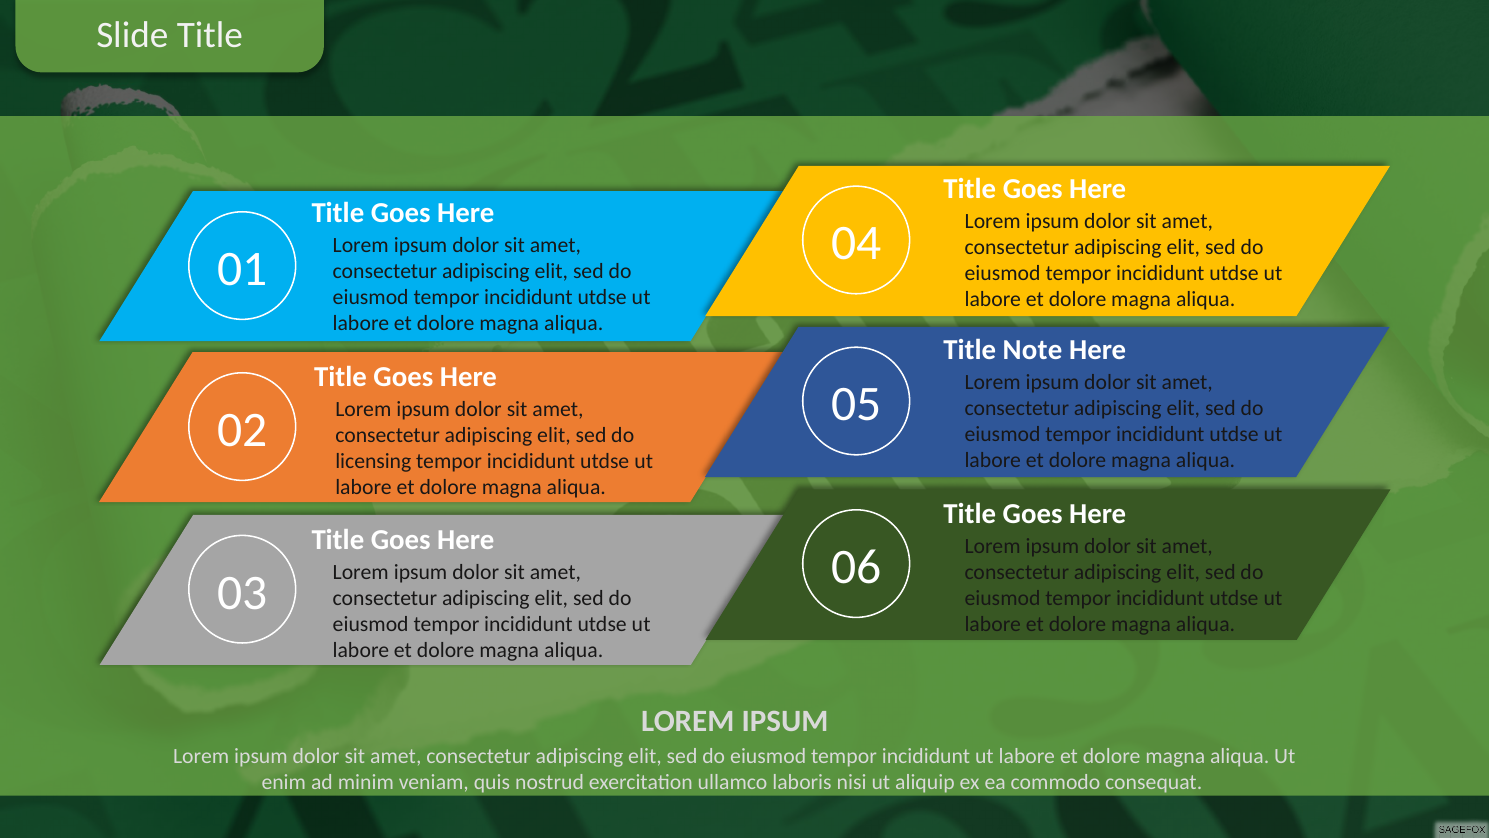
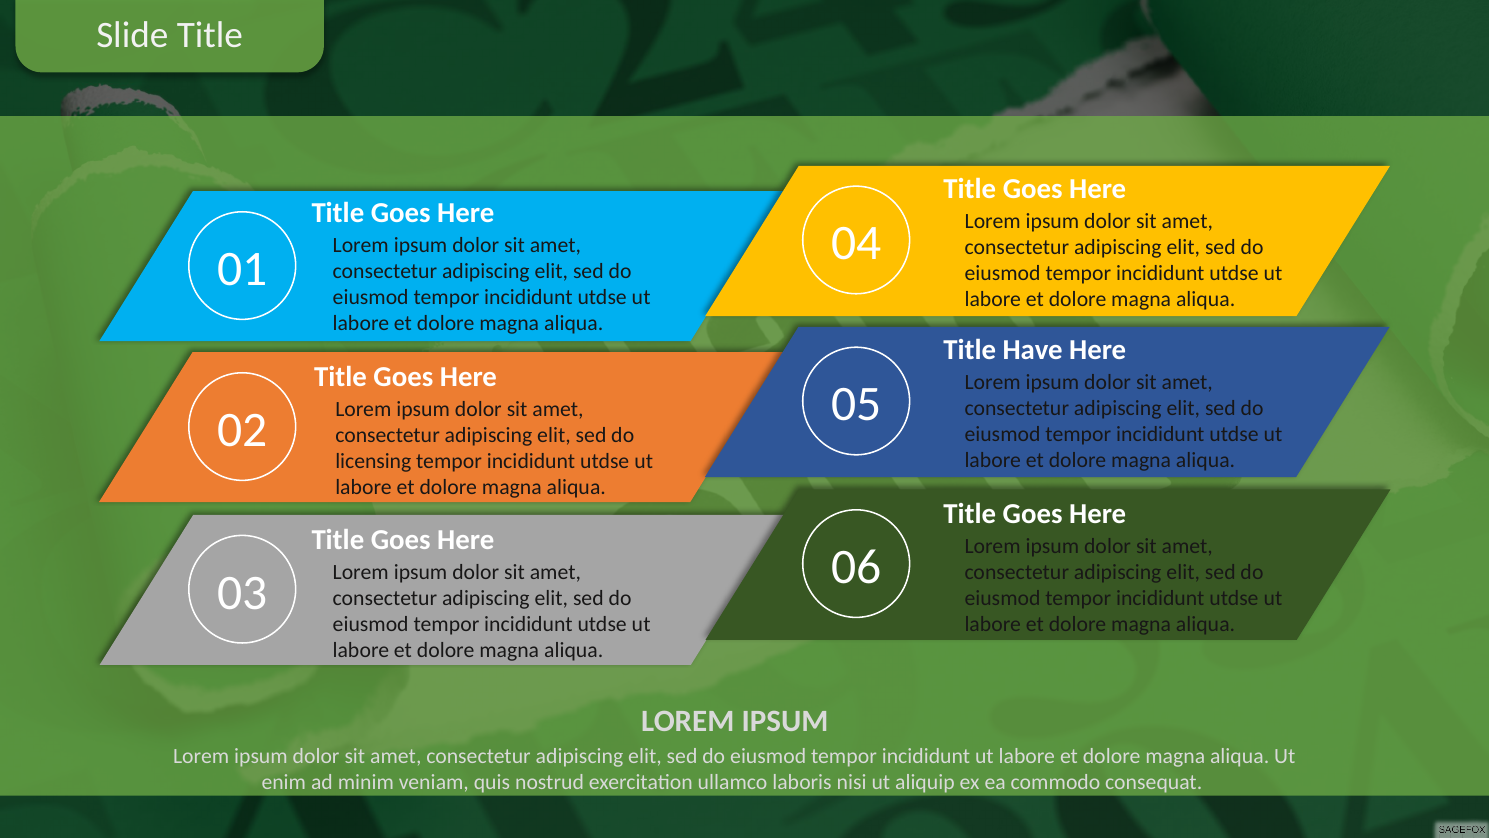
Note: Note -> Have
